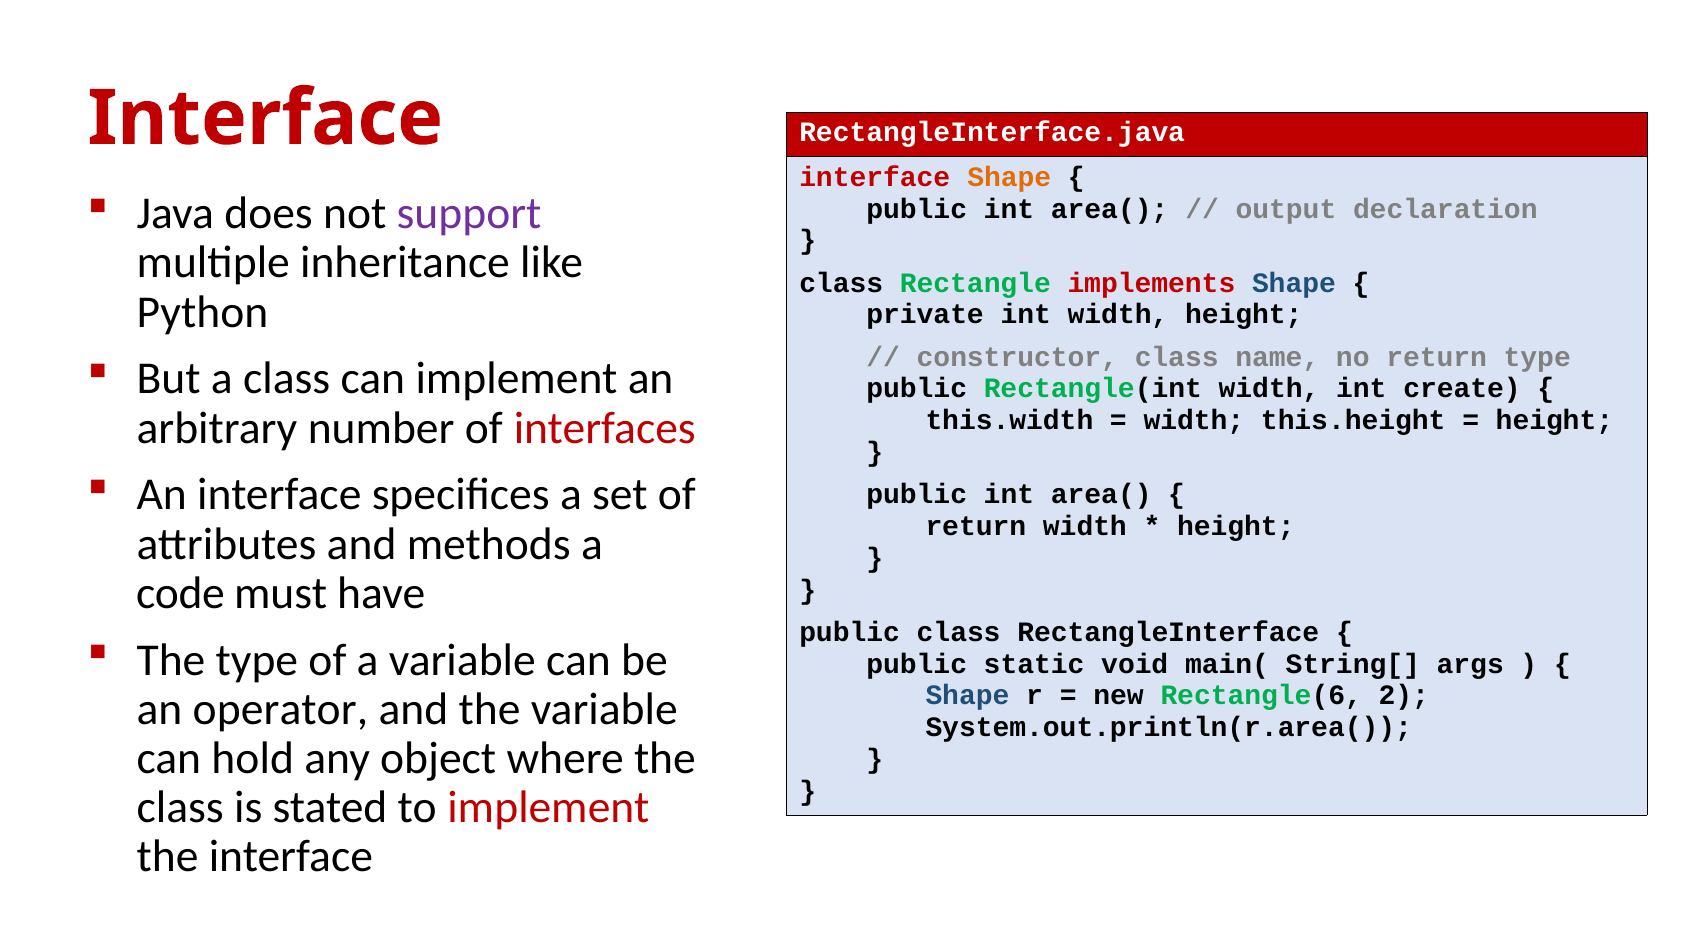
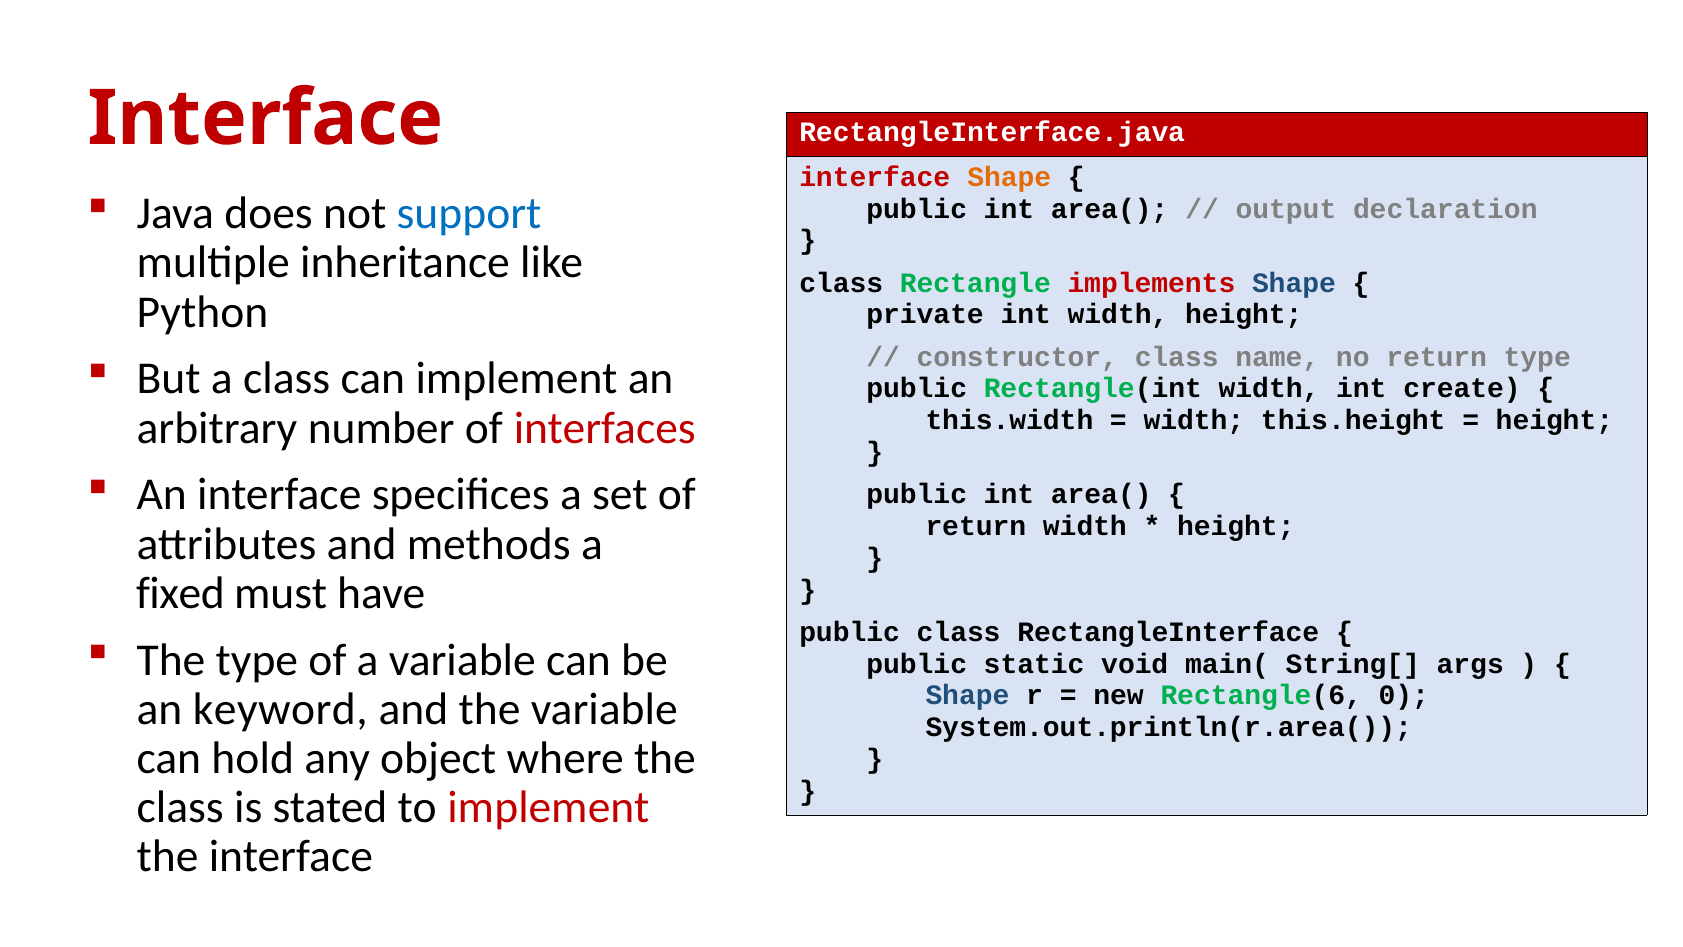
support colour: purple -> blue
code: code -> fixed
2: 2 -> 0
operator: operator -> keyword
